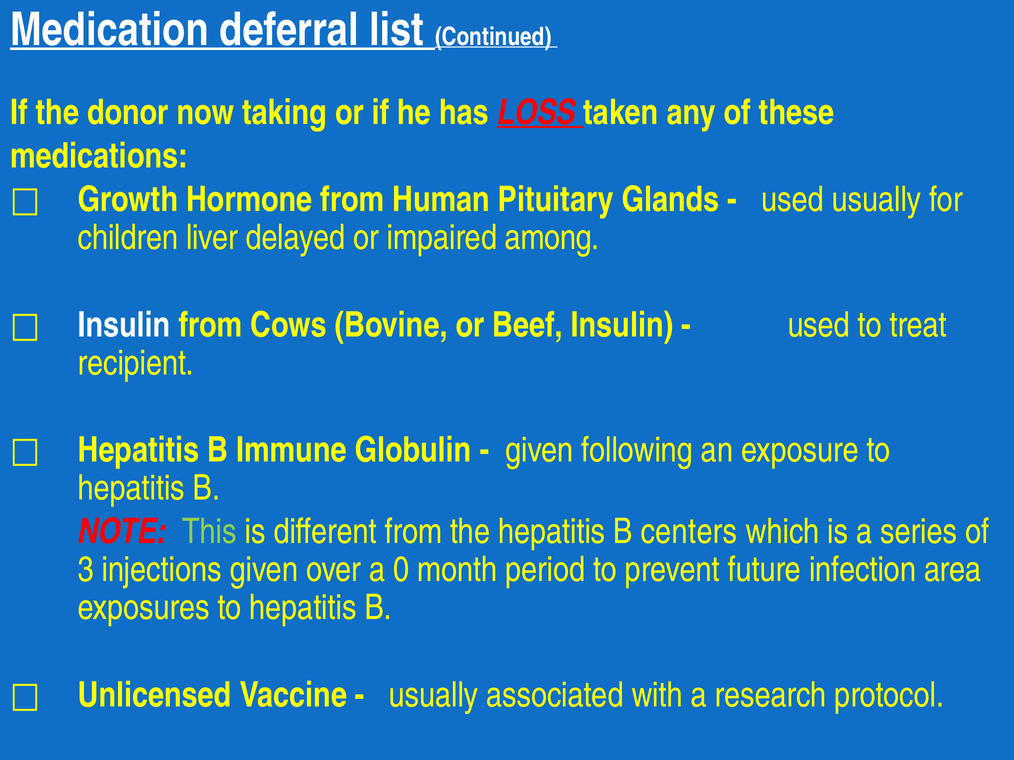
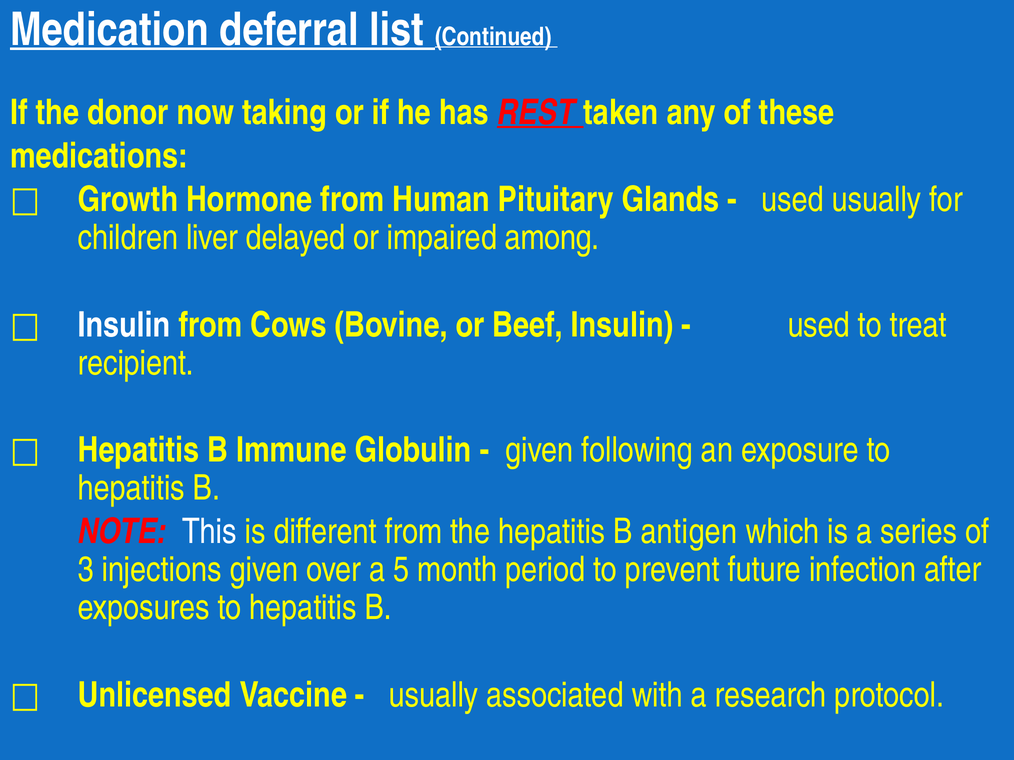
LOSS: LOSS -> REST
This colour: light green -> white
centers: centers -> antigen
0: 0 -> 5
area: area -> after
